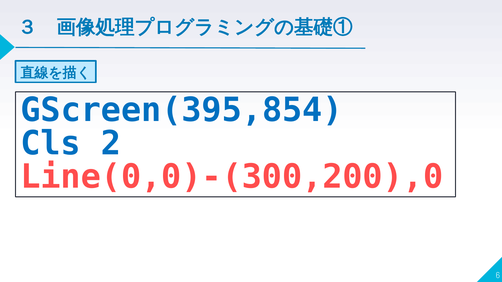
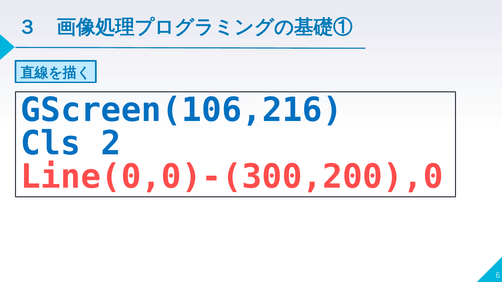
GScreen(395,854: GScreen(395,854 -> GScreen(106,216
